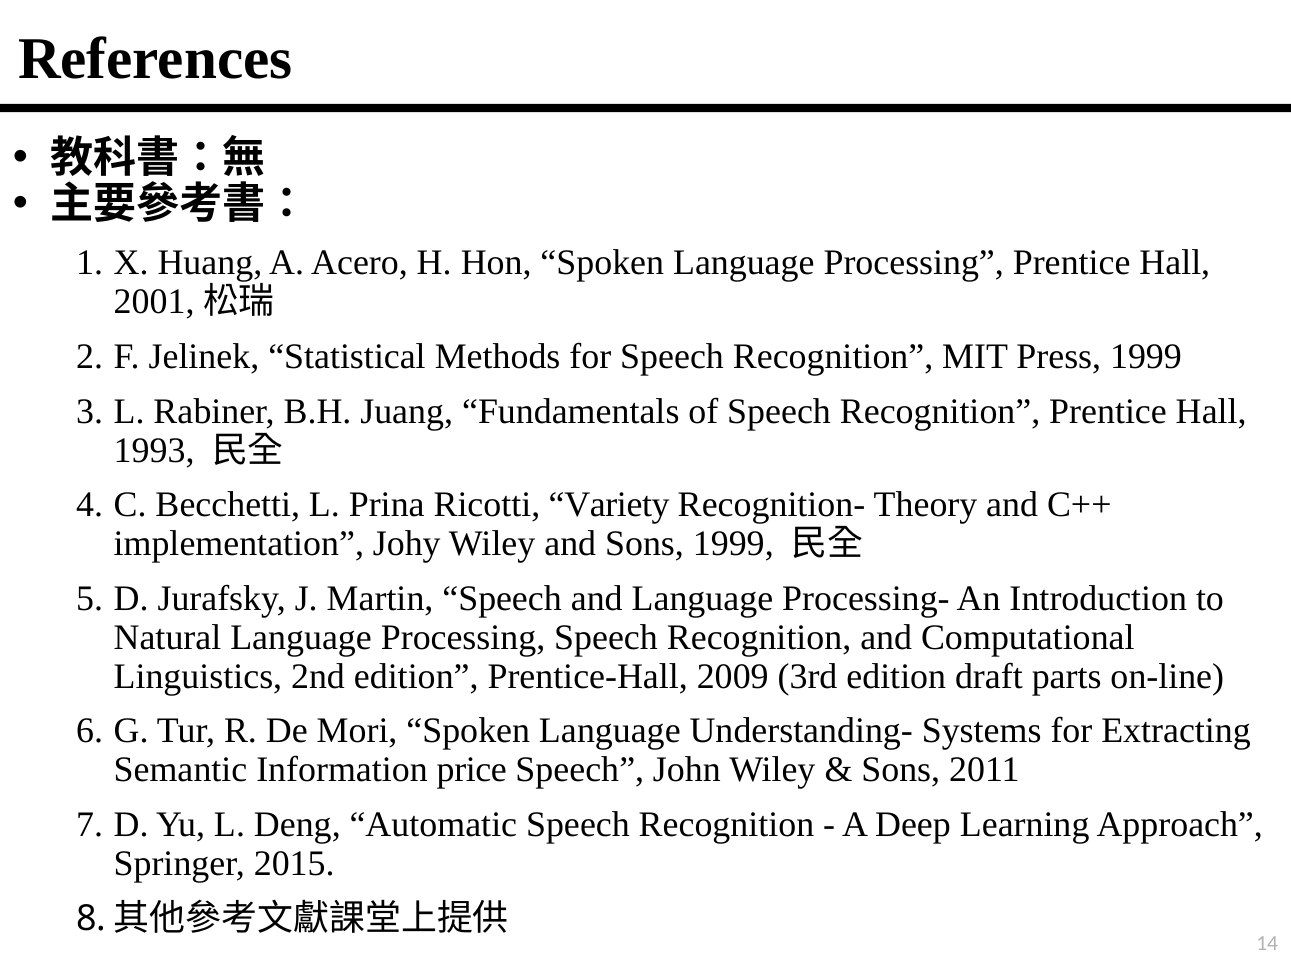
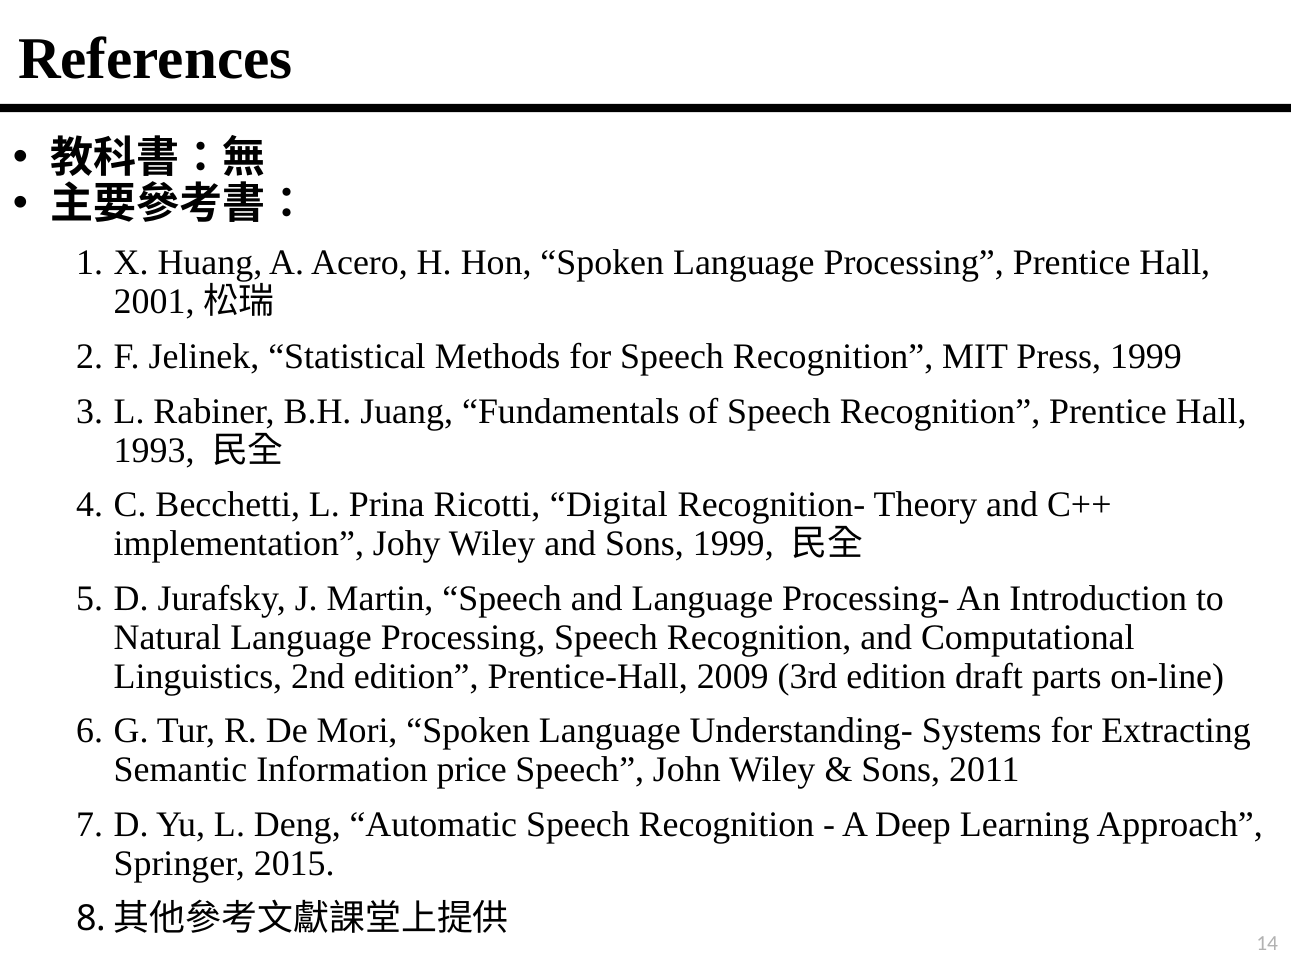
Variety: Variety -> Digital
